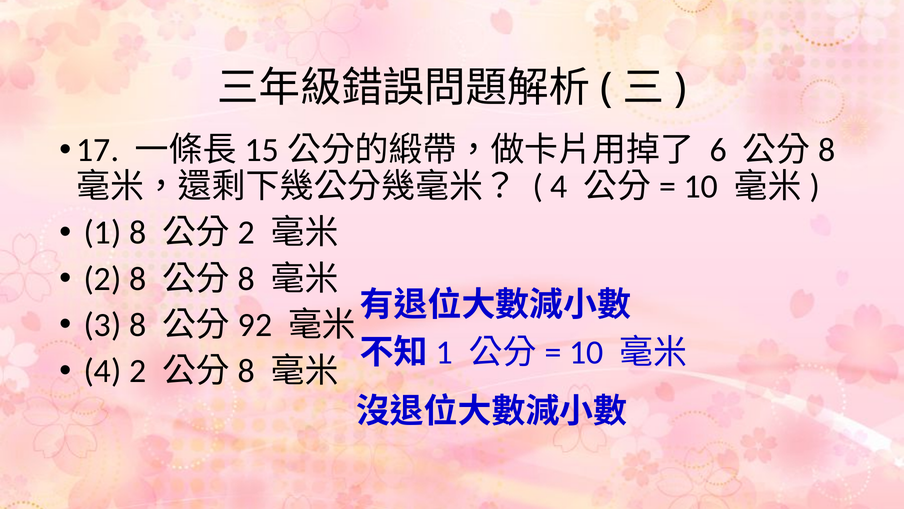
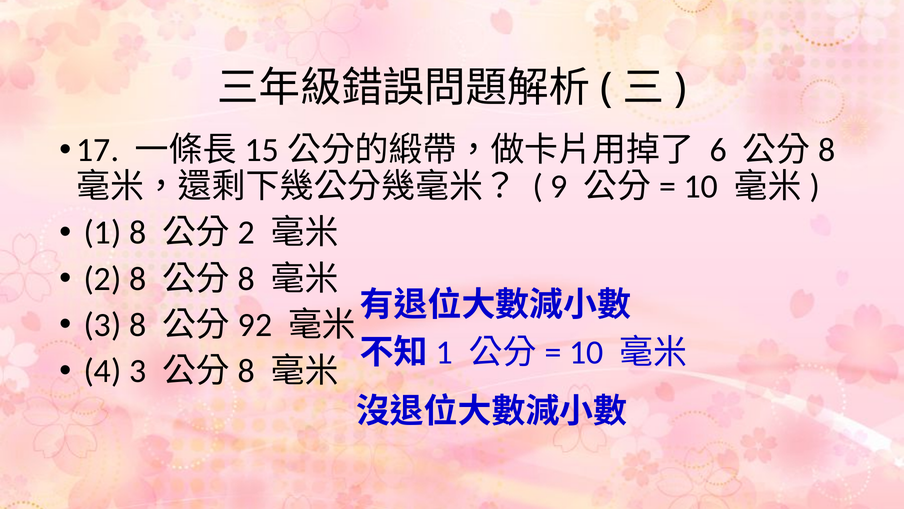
4 at (559, 187): 4 -> 9
4 2: 2 -> 3
